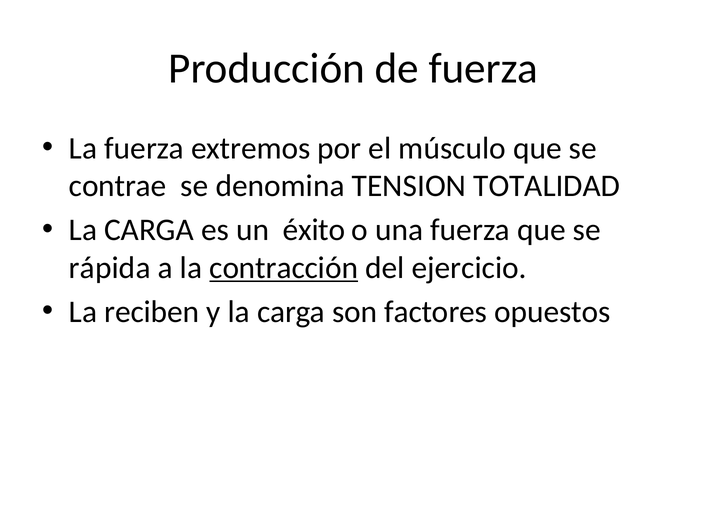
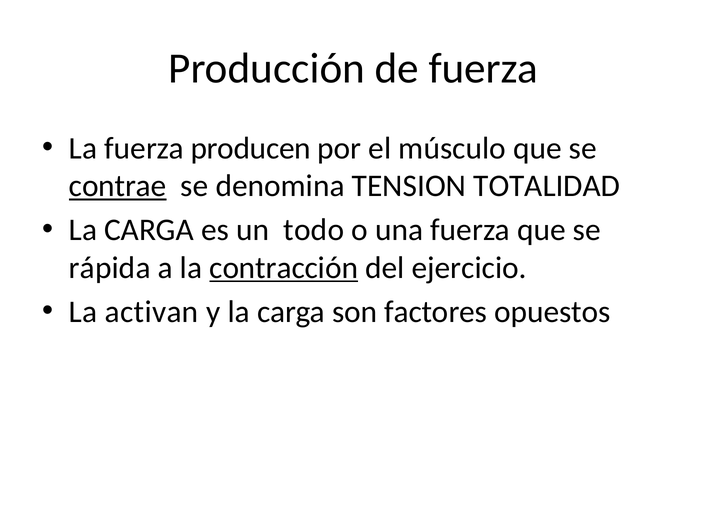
extremos: extremos -> producen
contrae underline: none -> present
éxito: éxito -> todo
reciben: reciben -> activan
